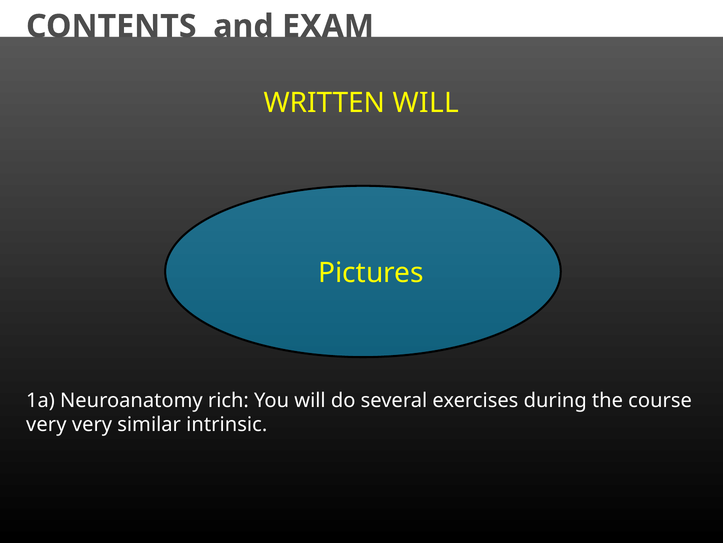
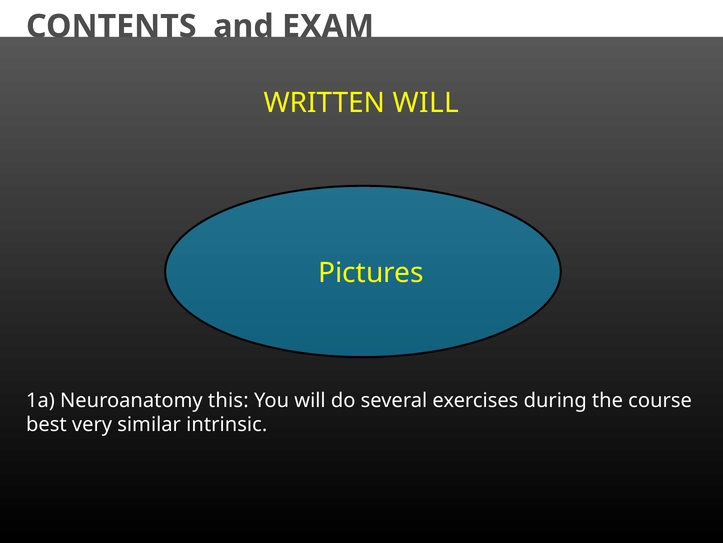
rich: rich -> this
very at (46, 424): very -> best
